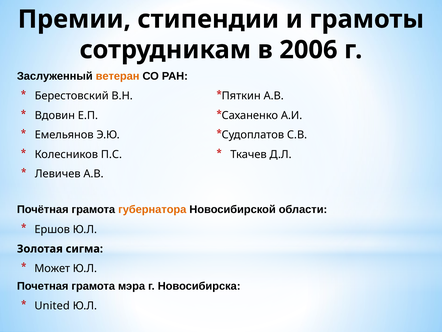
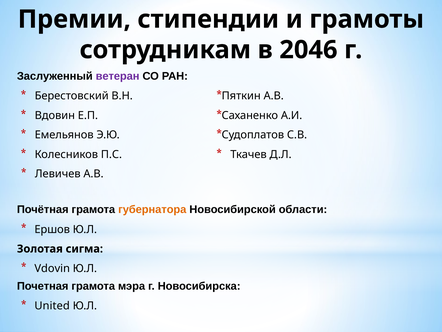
2006: 2006 -> 2046
ветеран colour: orange -> purple
Может: Может -> Vdovin
